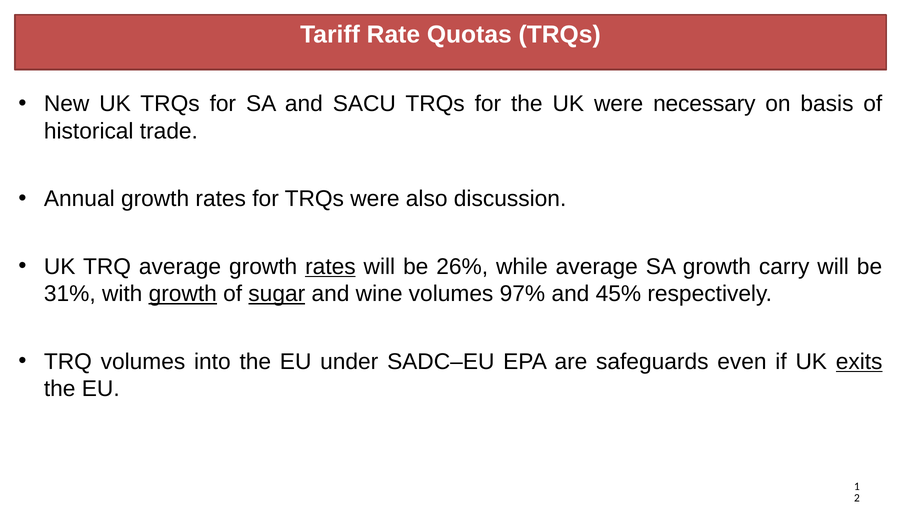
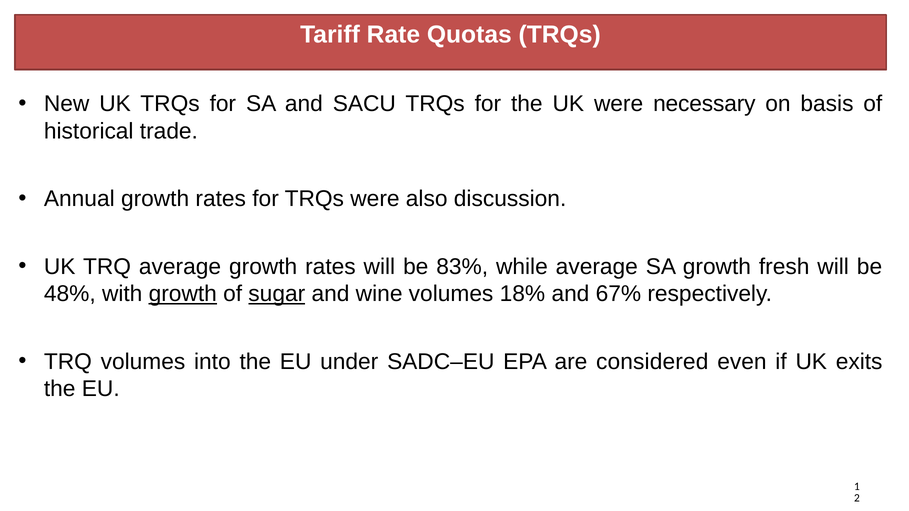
rates at (330, 267) underline: present -> none
26%: 26% -> 83%
carry: carry -> fresh
31%: 31% -> 48%
97%: 97% -> 18%
45%: 45% -> 67%
safeguards: safeguards -> considered
exits underline: present -> none
